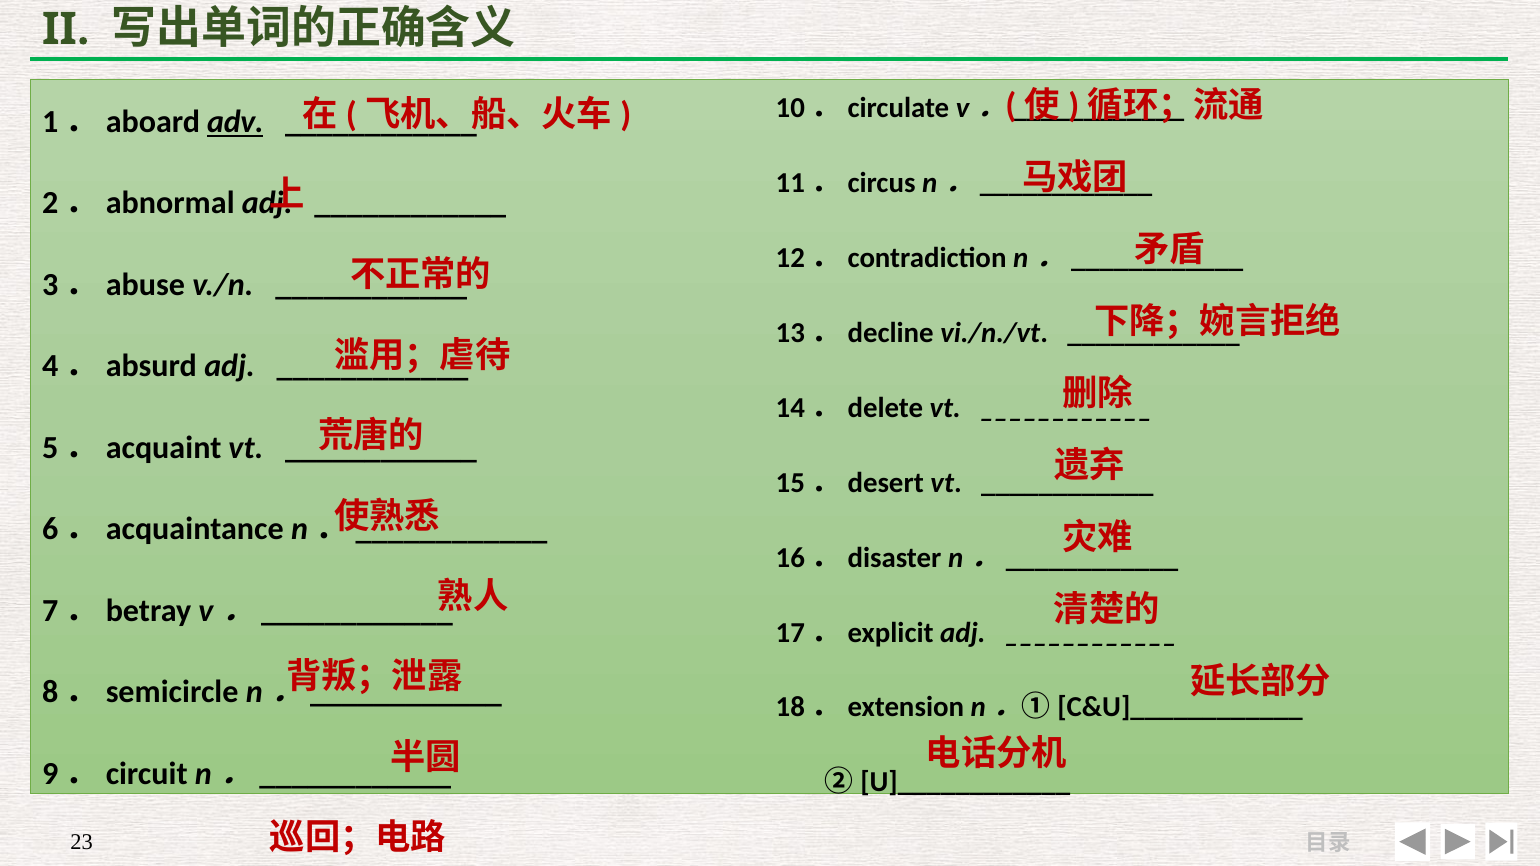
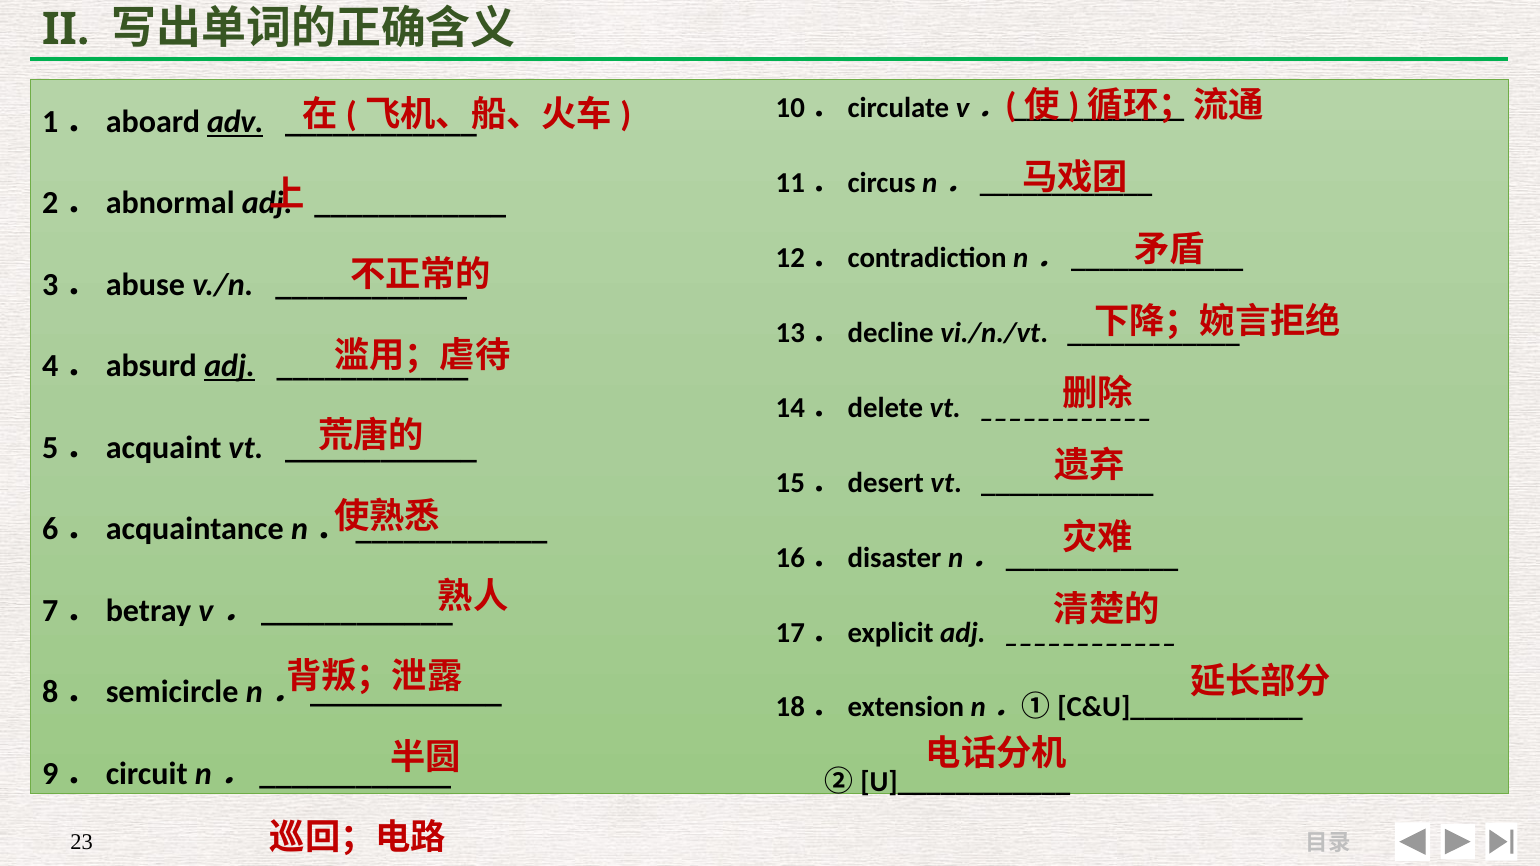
adj at (230, 366) underline: none -> present
